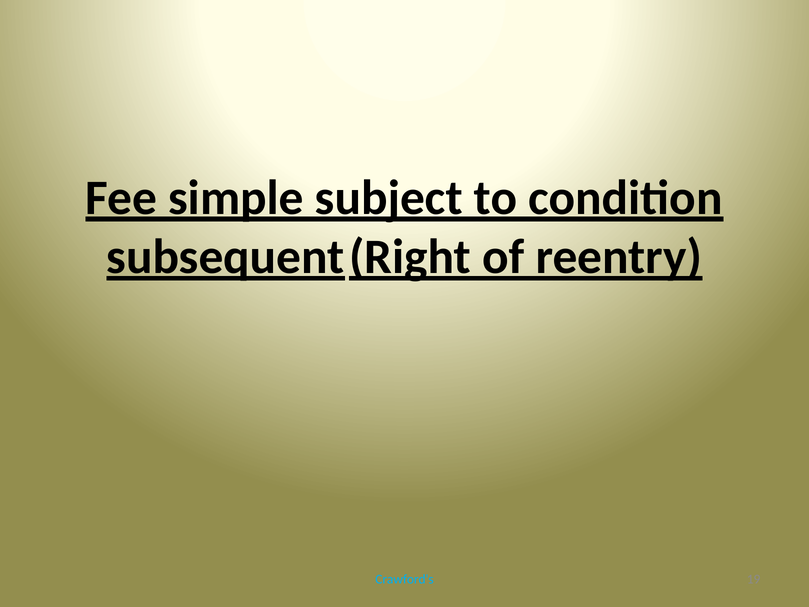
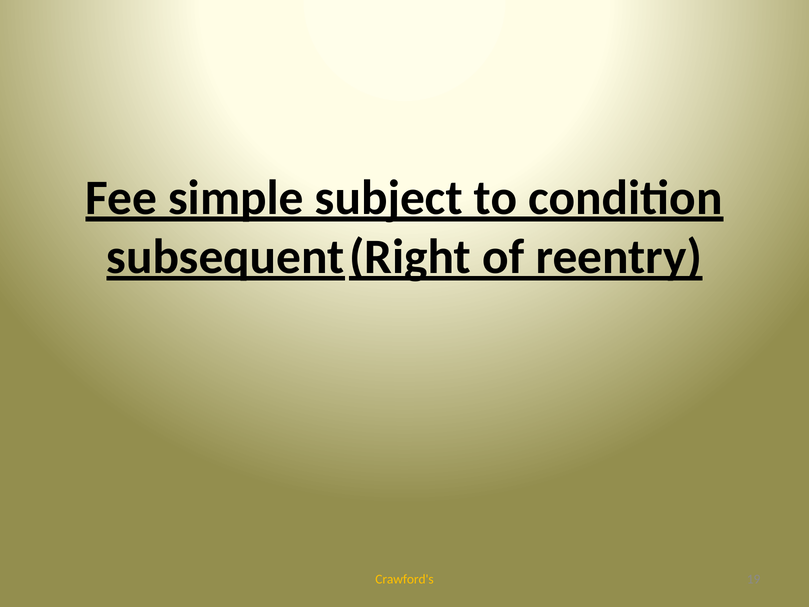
Crawford's colour: light blue -> yellow
